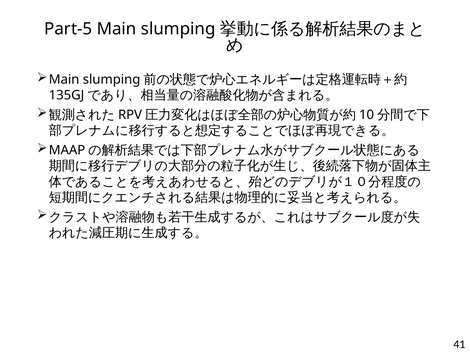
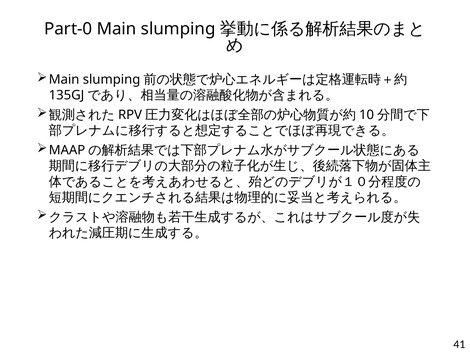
Part-5: Part-5 -> Part-0
